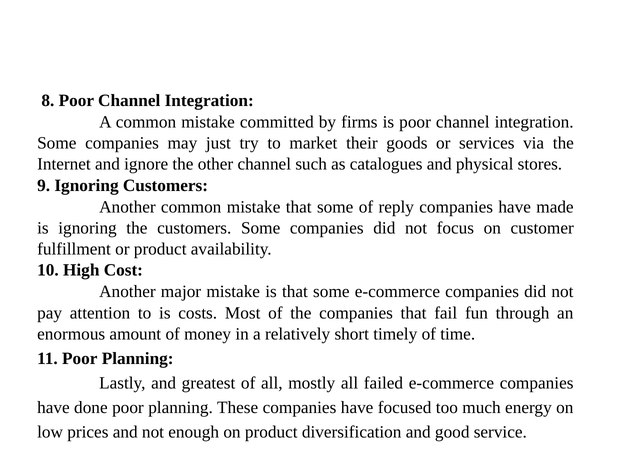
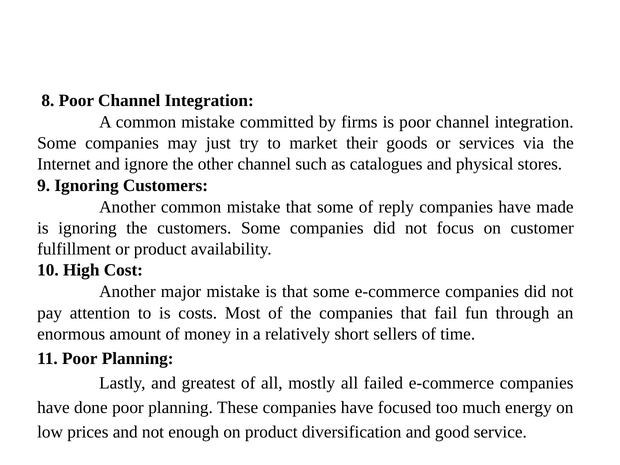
timely: timely -> sellers
